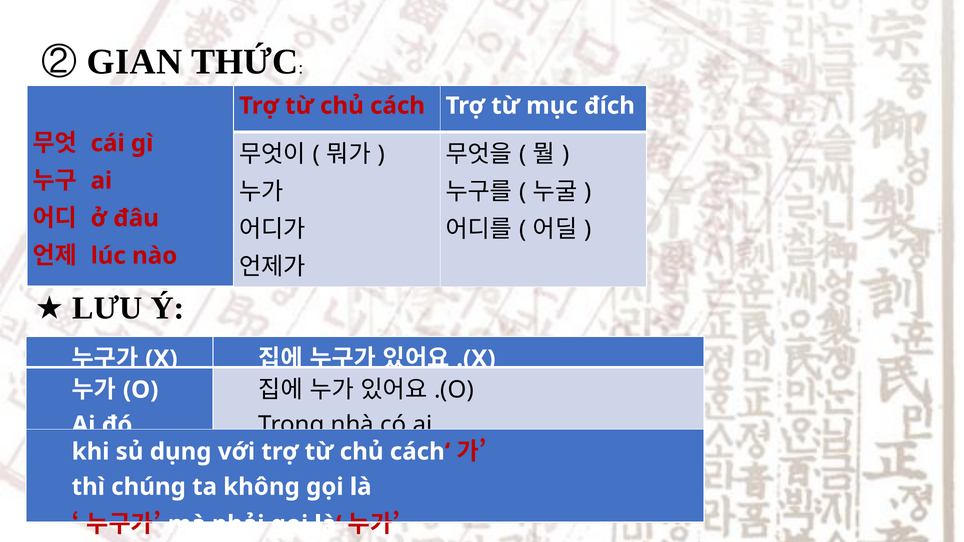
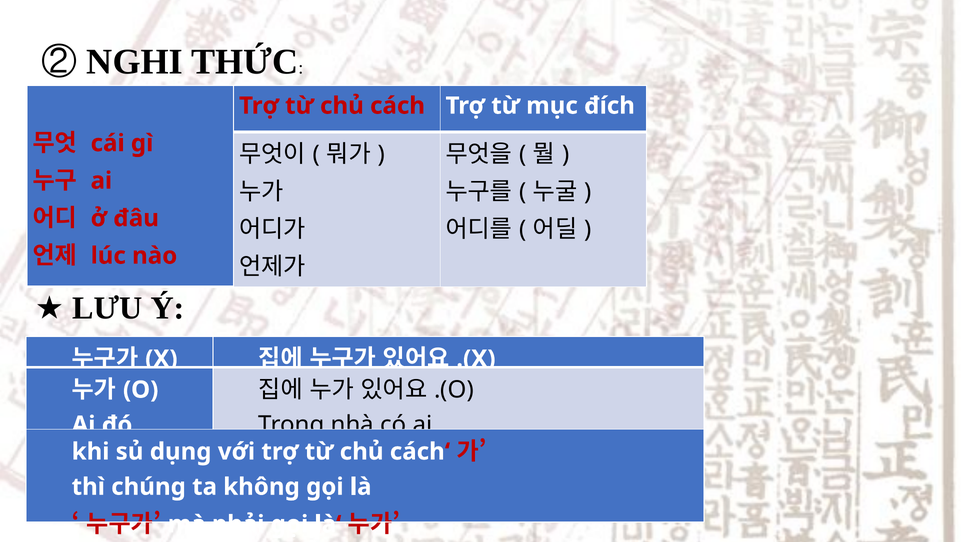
GIAN: GIAN -> NGHI
